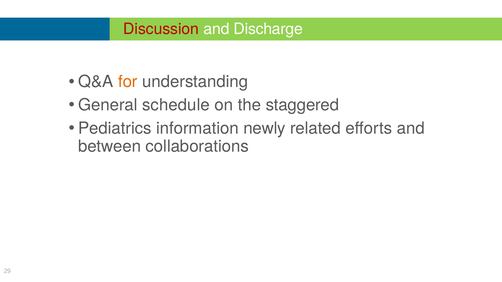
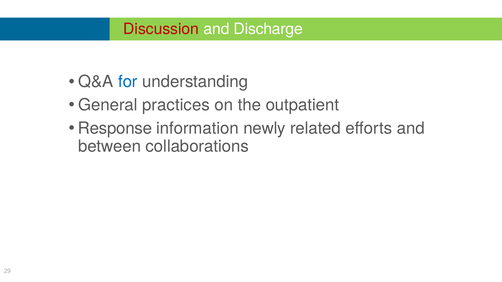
for colour: orange -> blue
schedule: schedule -> practices
staggered: staggered -> outpatient
Pediatrics: Pediatrics -> Response
